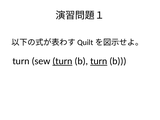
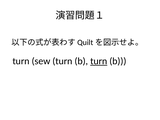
turn at (62, 61) underline: present -> none
